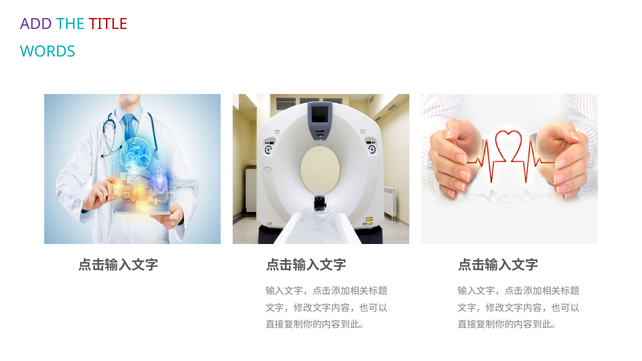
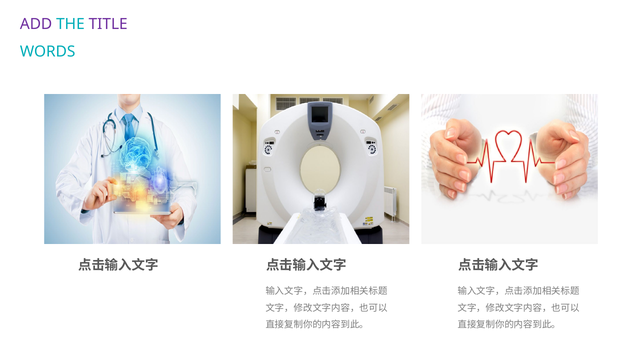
TITLE colour: red -> purple
